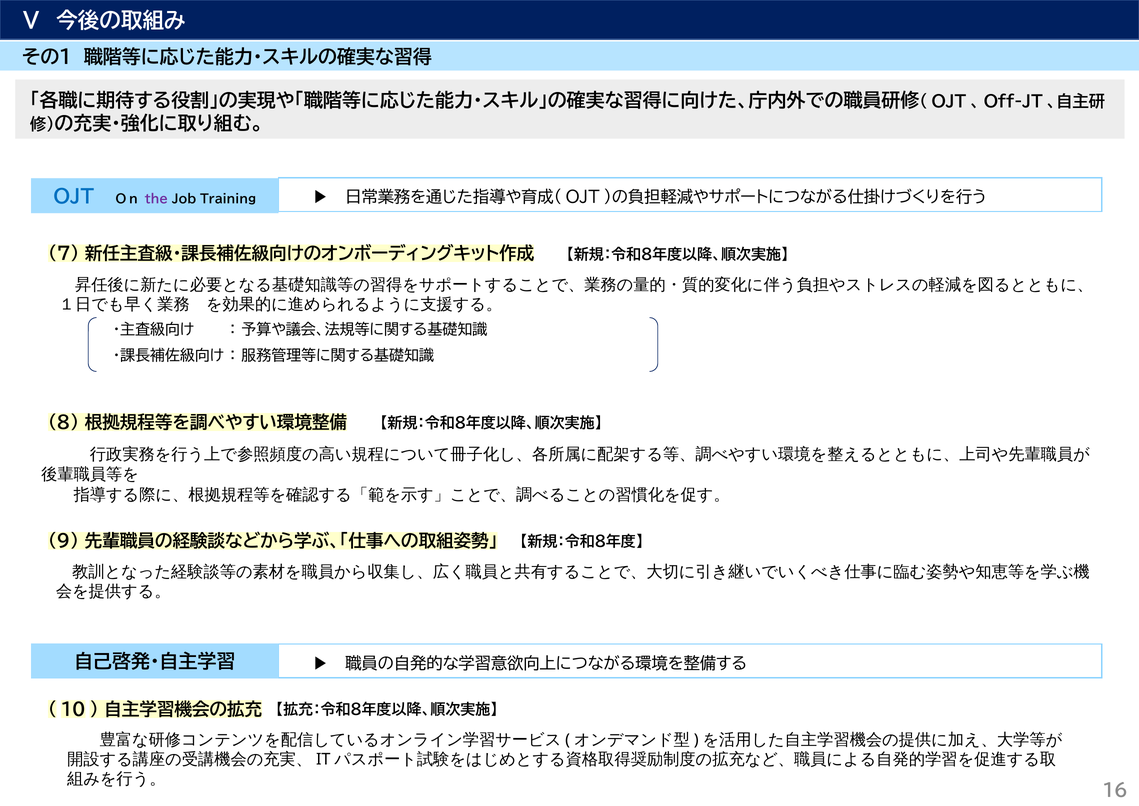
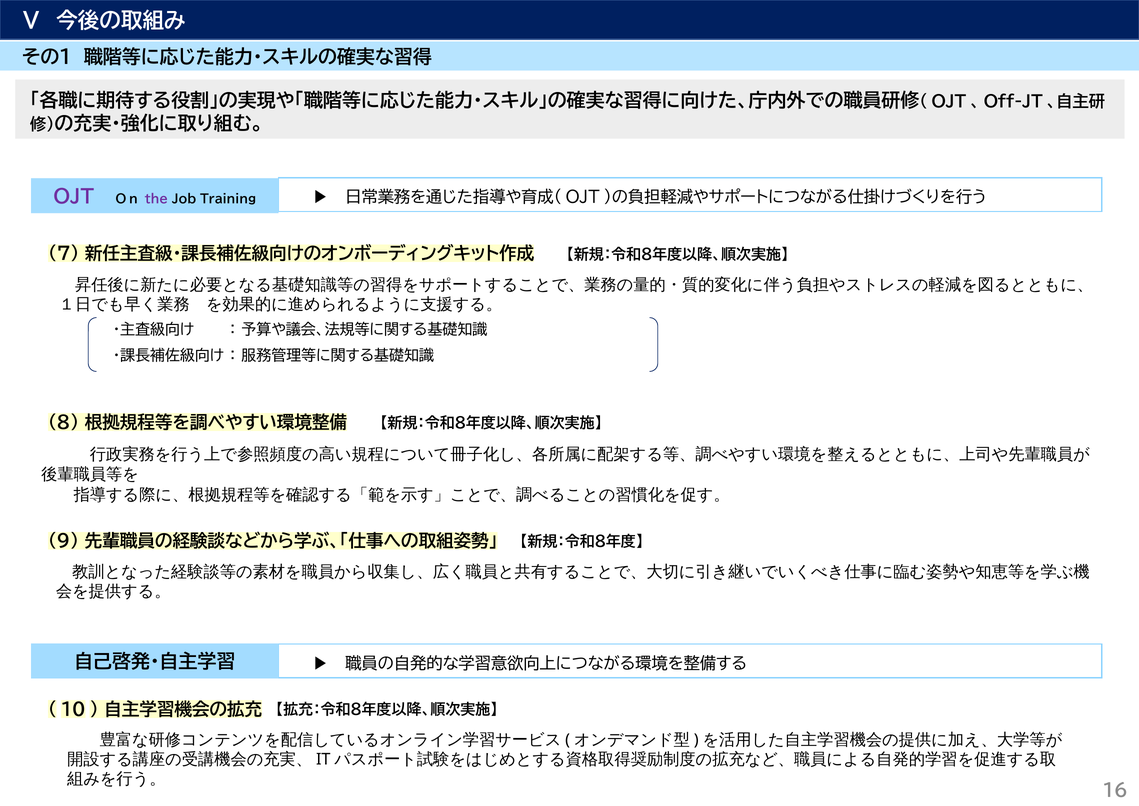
OJT colour: blue -> purple
